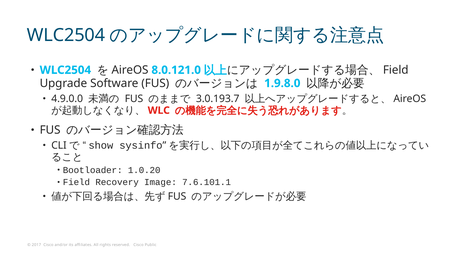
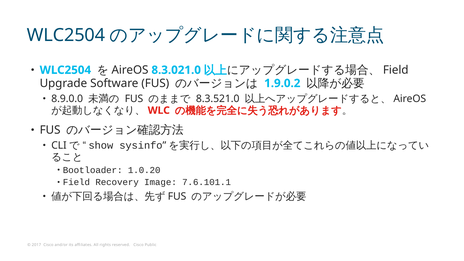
8.0.121.0: 8.0.121.0 -> 8.3.021.0
1.9.8.0: 1.9.8.0 -> 1.9.0.2
4.9.0.0: 4.9.0.0 -> 8.9.0.0
3.0.193.7: 3.0.193.7 -> 8.3.521.0
